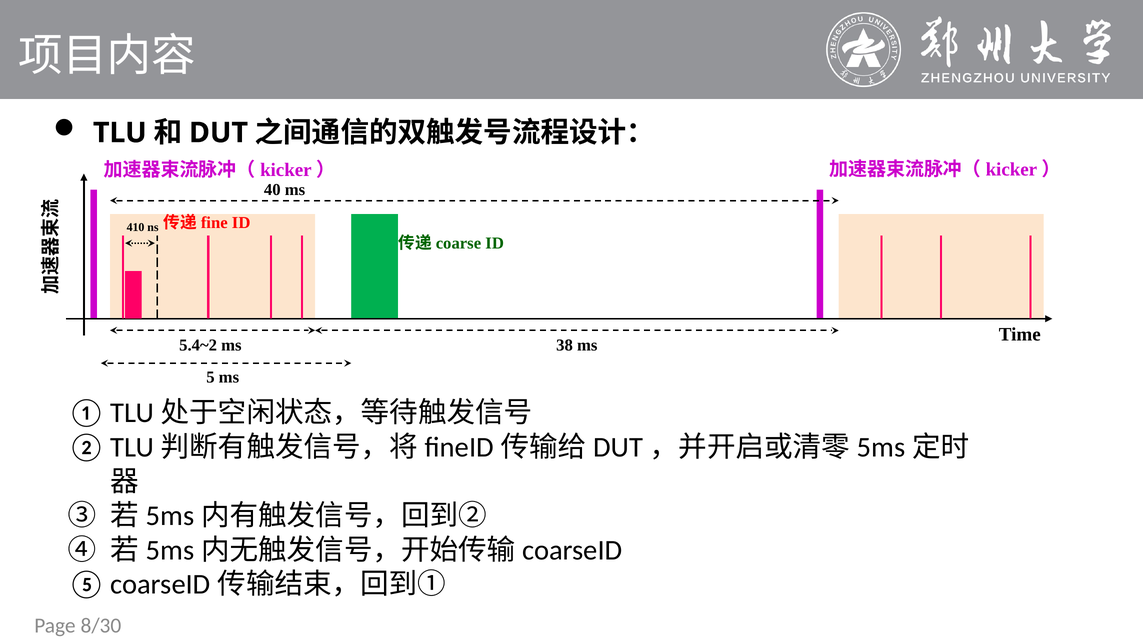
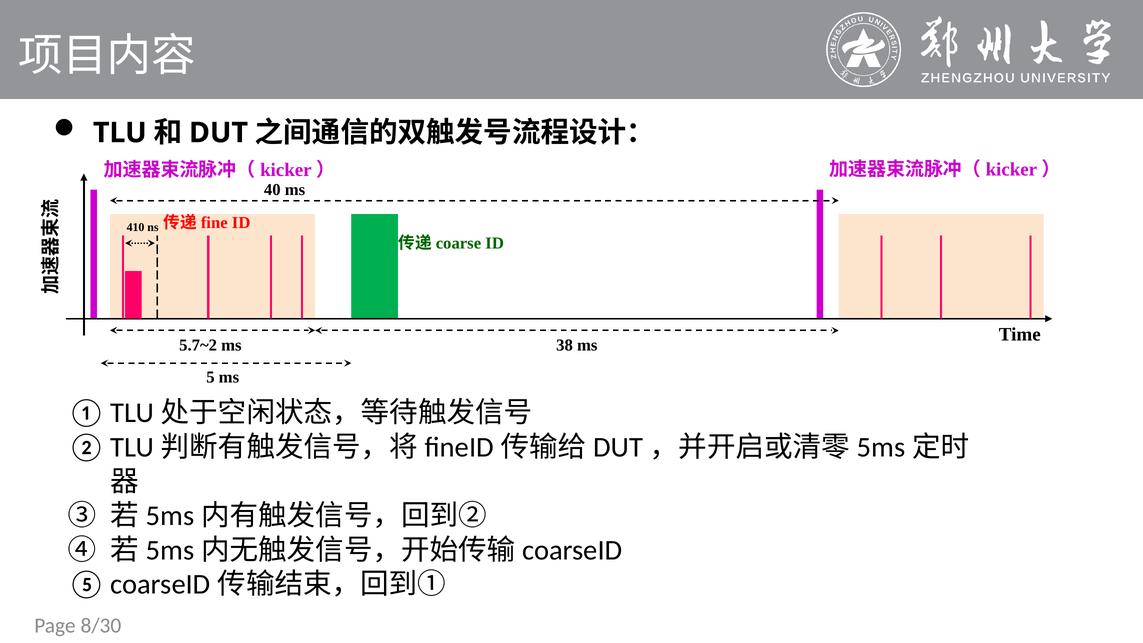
5.4~2: 5.4~2 -> 5.7~2
